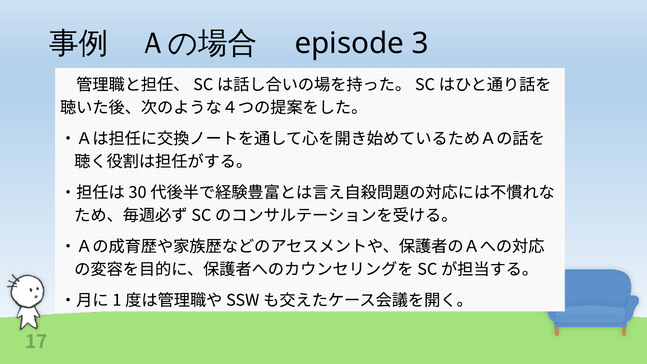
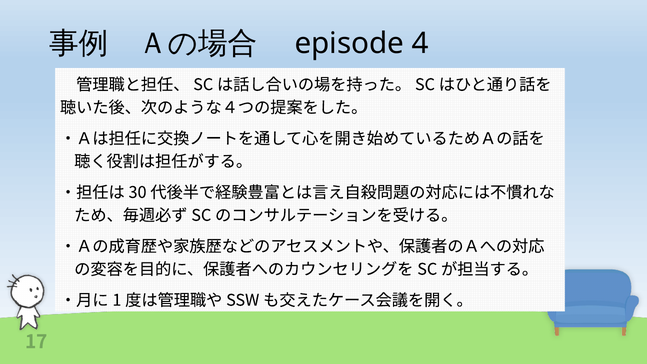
3: 3 -> 4
